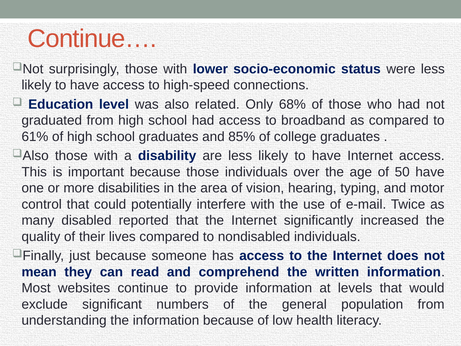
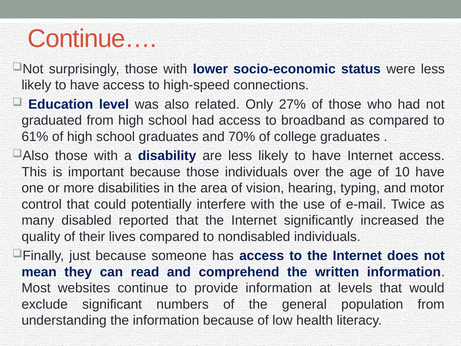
68%: 68% -> 27%
85%: 85% -> 70%
50: 50 -> 10
